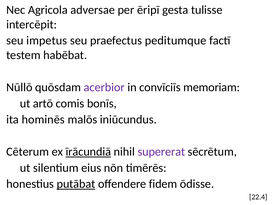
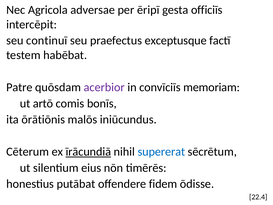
tulisse: tulisse -> officiīs
impetus: impetus -> continuī
peditumque: peditumque -> exceptusque
Nūllō: Nūllō -> Patre
hominēs: hominēs -> ōrātiōnis
supererat colour: purple -> blue
putābat underline: present -> none
